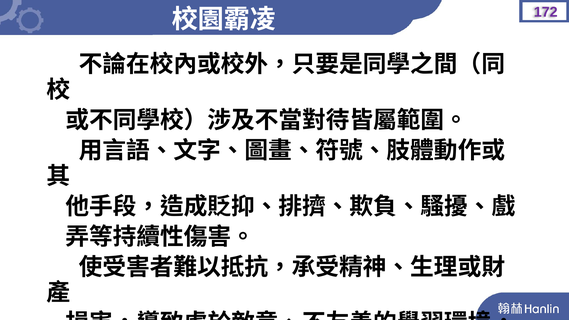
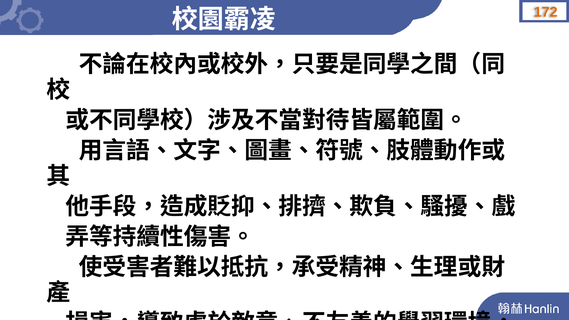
172 colour: purple -> orange
